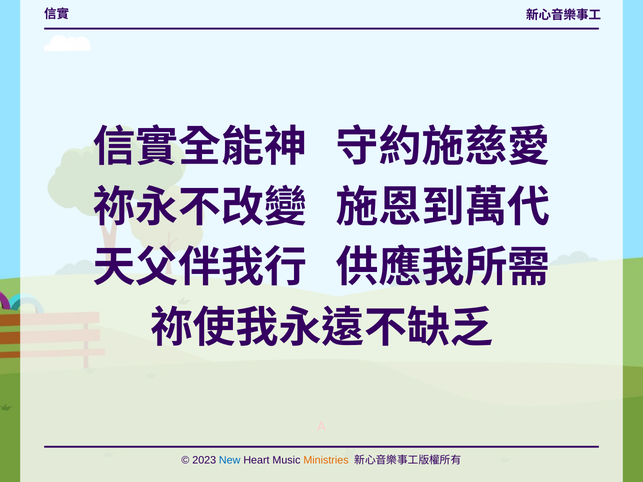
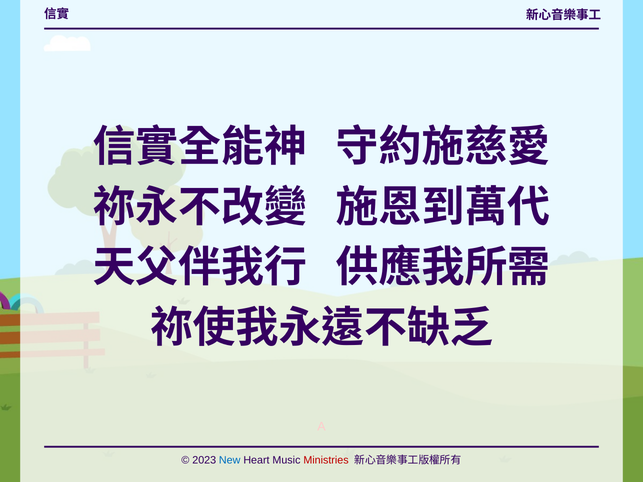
Ministries colour: orange -> red
